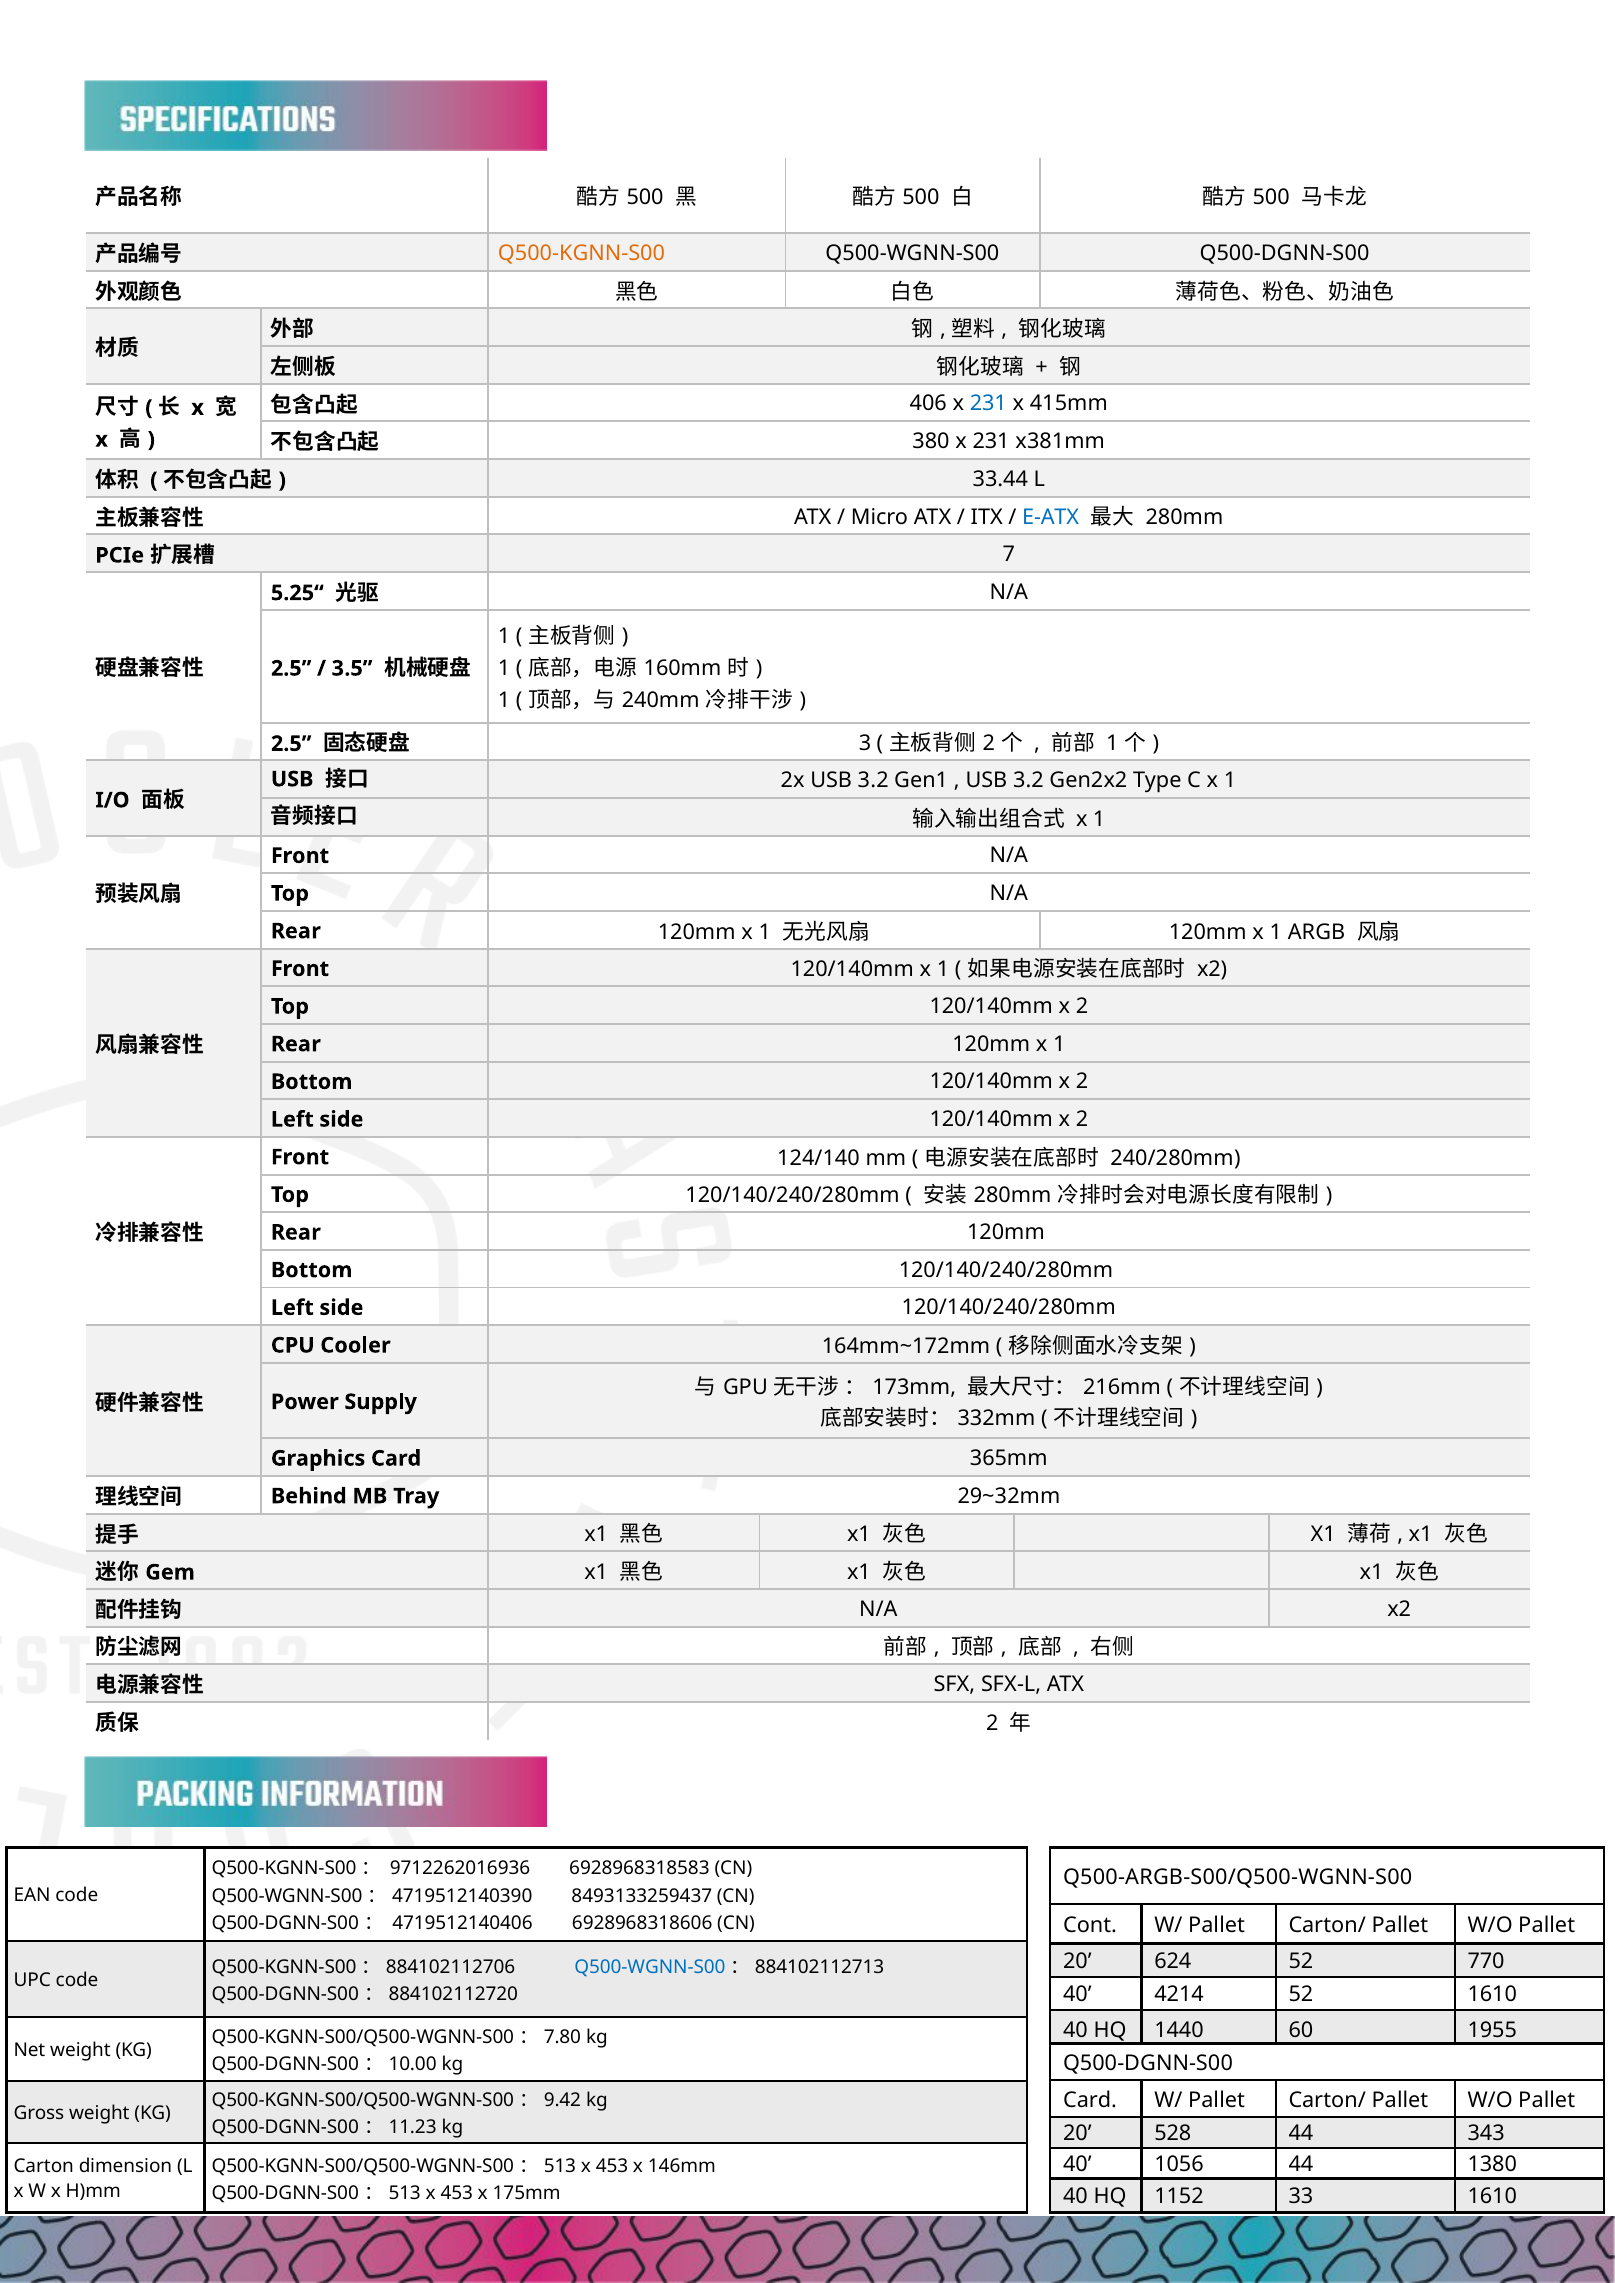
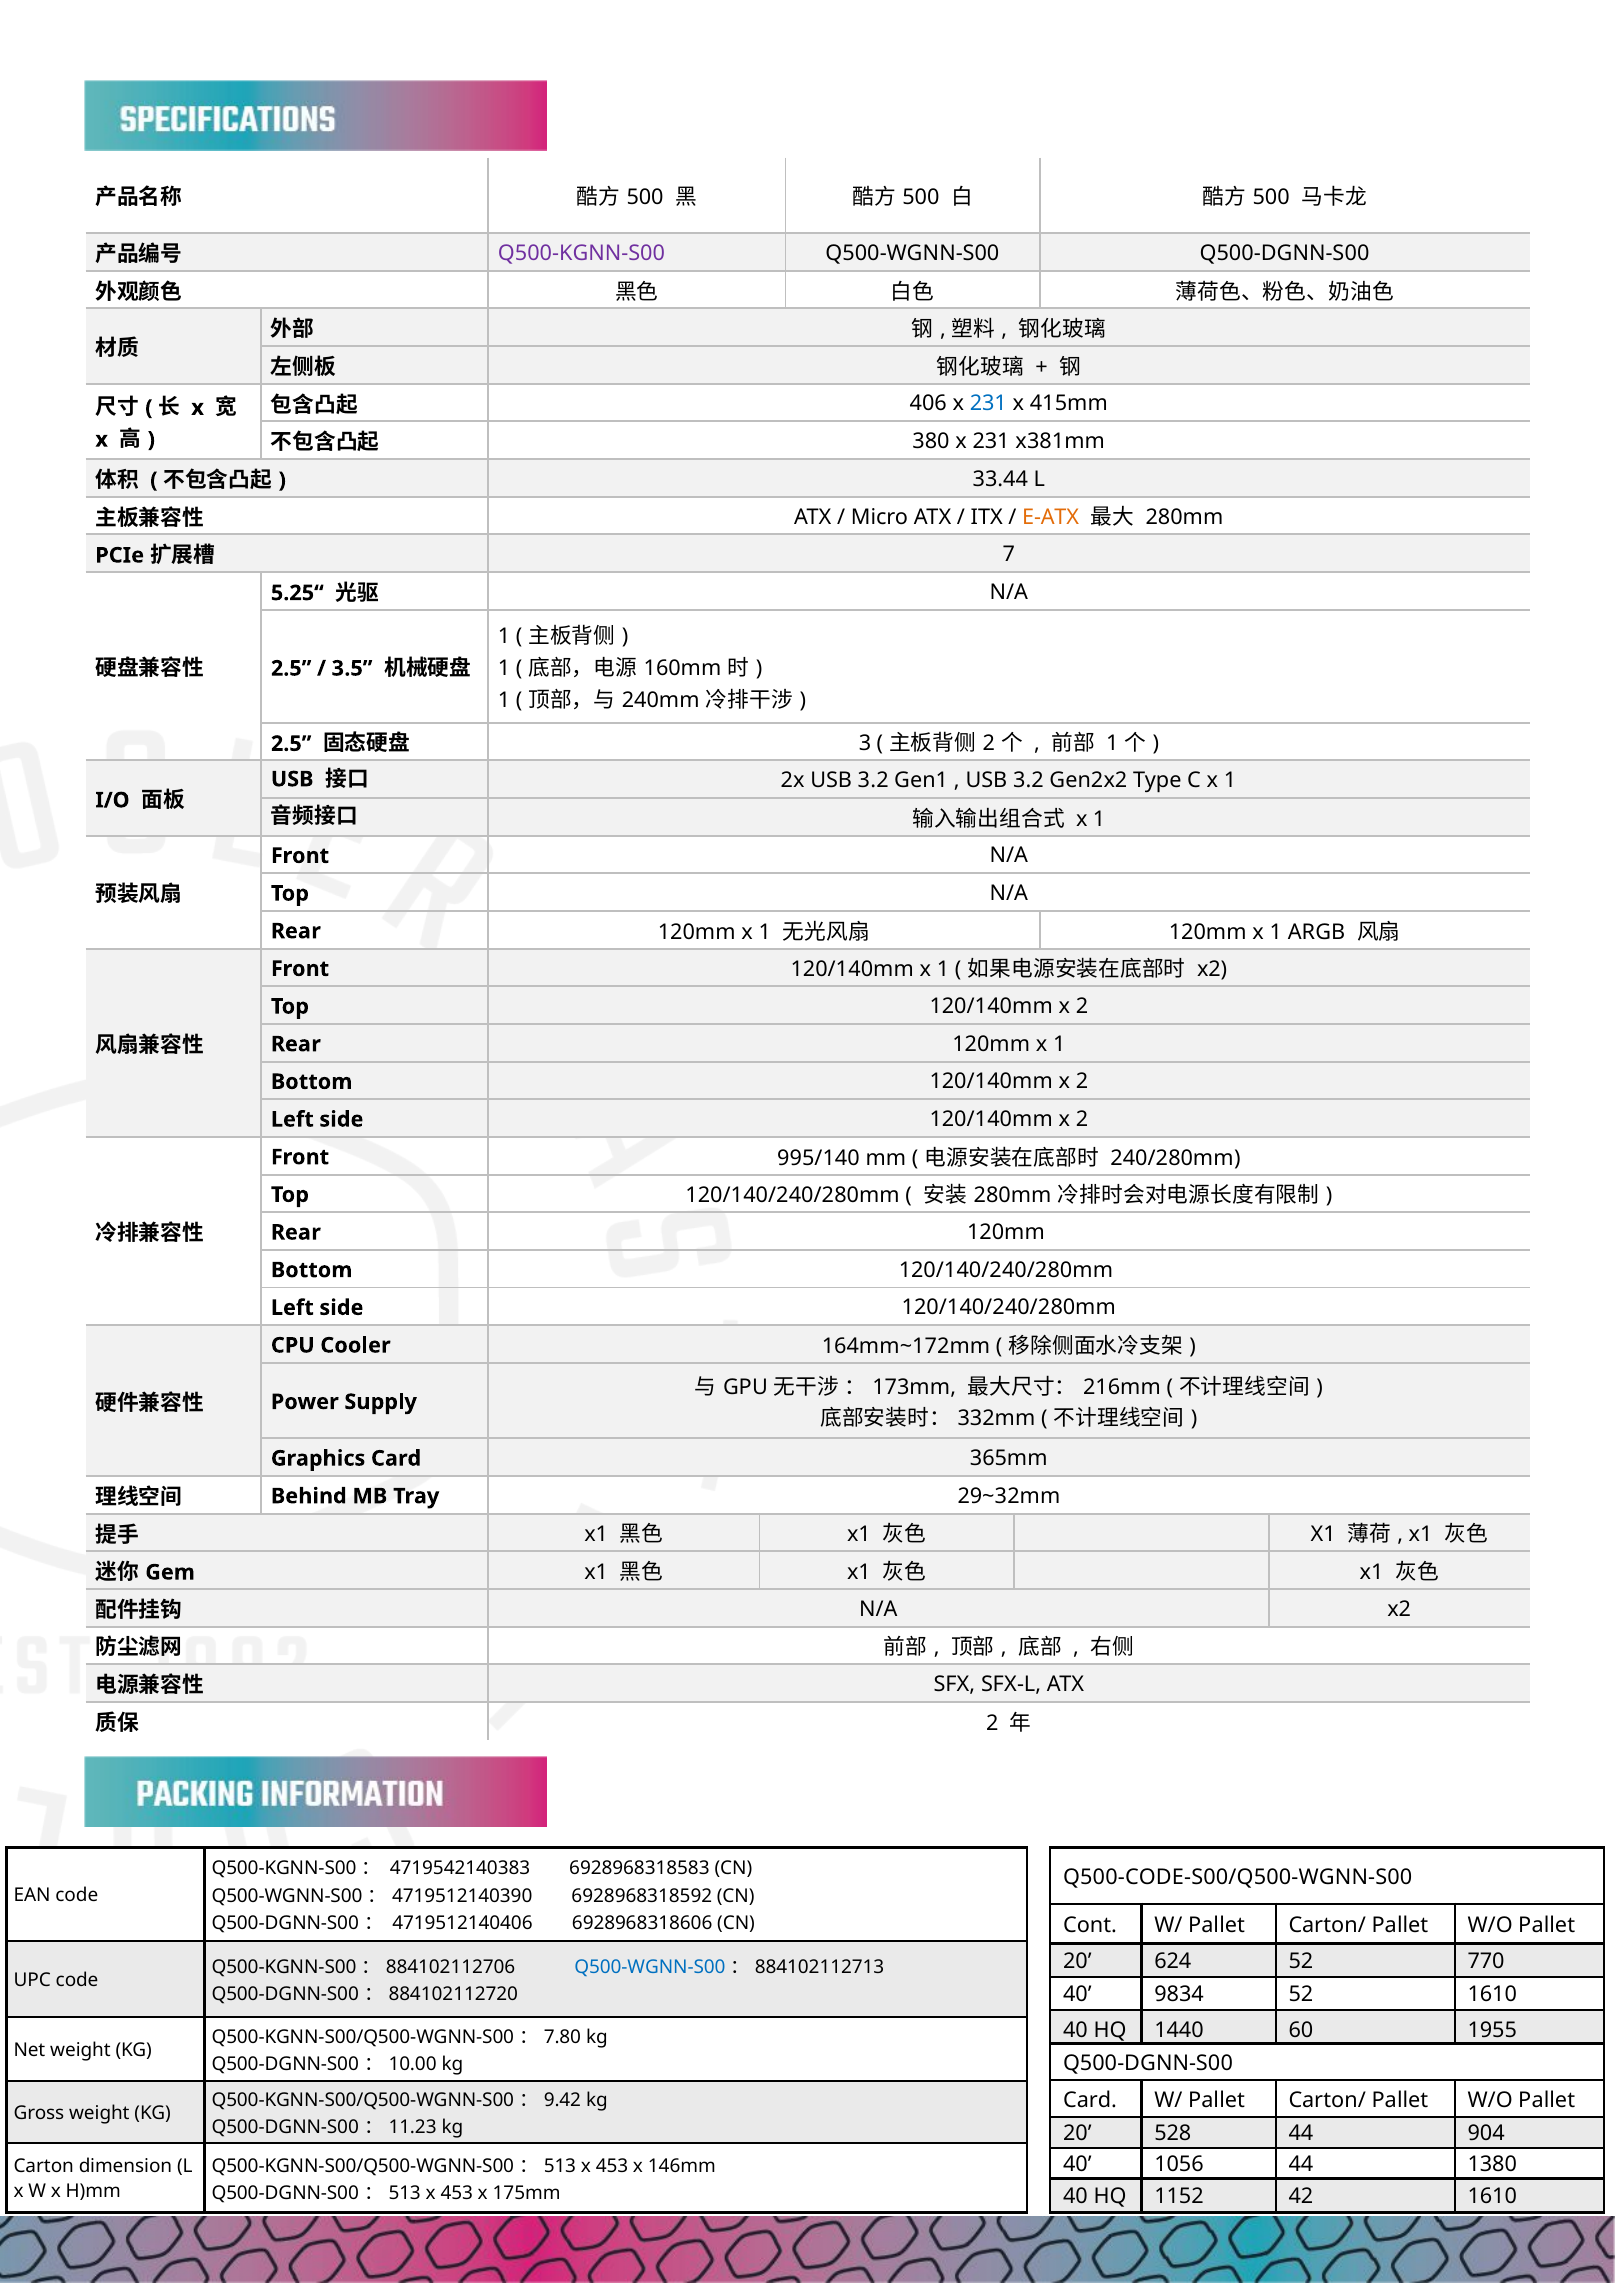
Q500-KGNN-S00 at (581, 253) colour: orange -> purple
E-ATX colour: blue -> orange
124/140: 124/140 -> 995/140
9712262016936: 9712262016936 -> 4719542140383
Q500-ARGB-S00/Q500-WGNN-S00: Q500-ARGB-S00/Q500-WGNN-S00 -> Q500-CODE-S00/Q500-WGNN-S00
8493133259437: 8493133259437 -> 6928968318592
4214: 4214 -> 9834
343: 343 -> 904
33: 33 -> 42
